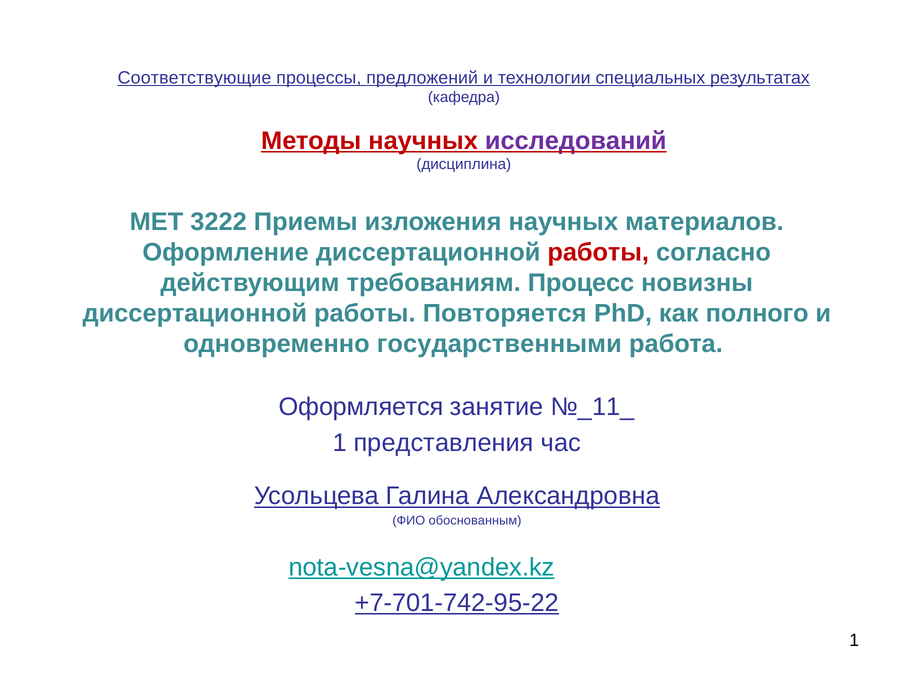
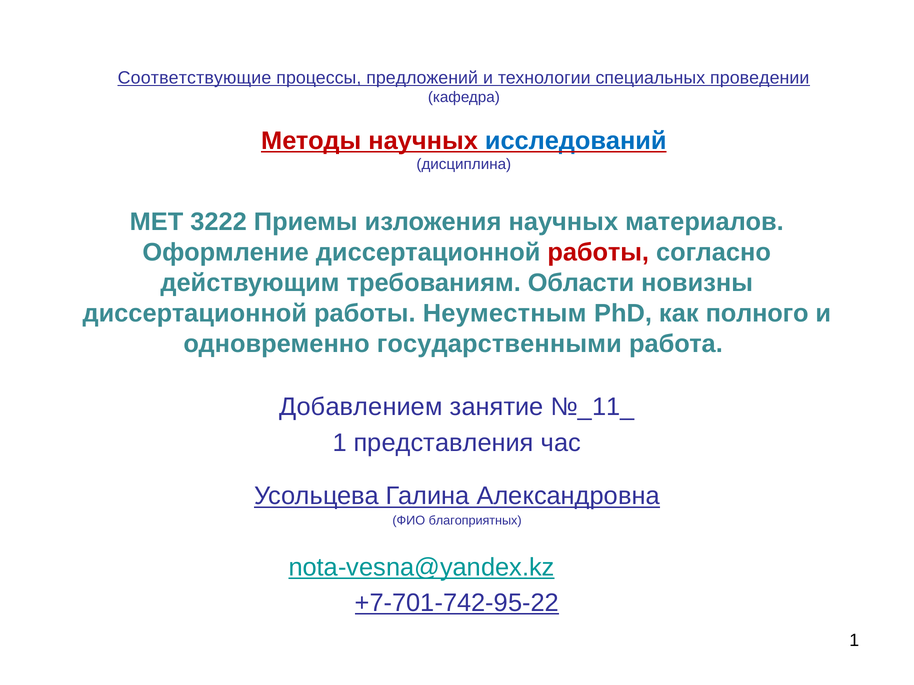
результатах: результатах -> проведении
исследований colour: purple -> blue
Процесс: Процесс -> Области
Повторяется: Повторяется -> Неуместным
Оформляется: Оформляется -> Добавлением
обоснованным: обоснованным -> благоприятных
